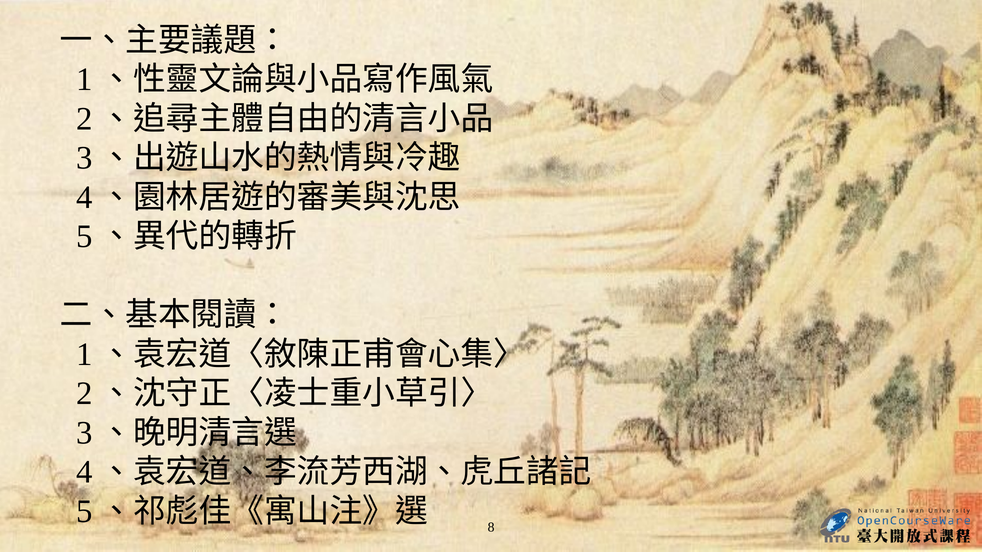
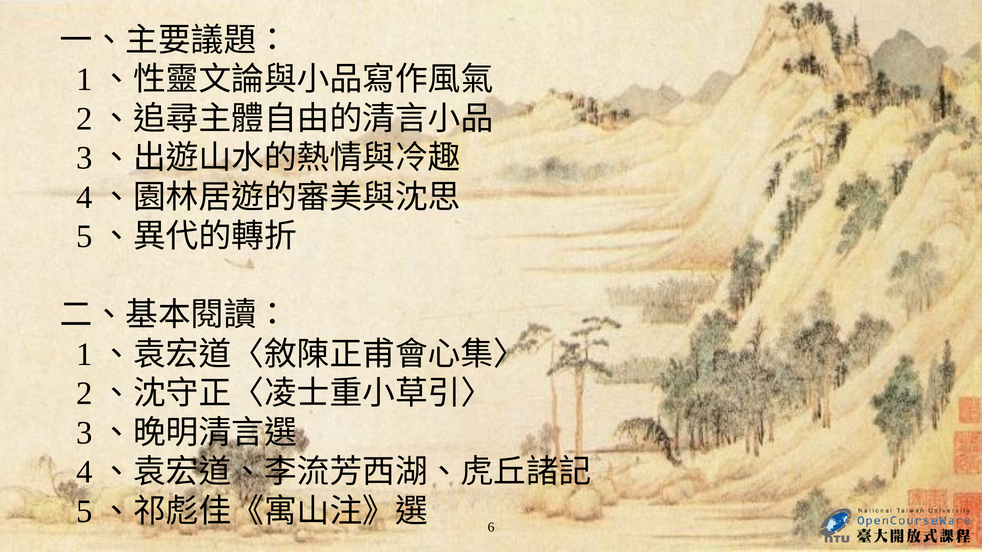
8: 8 -> 6
